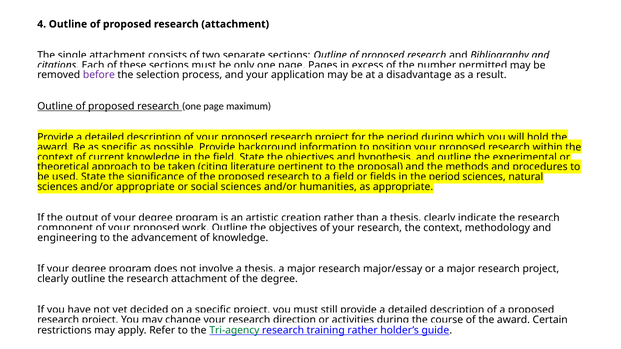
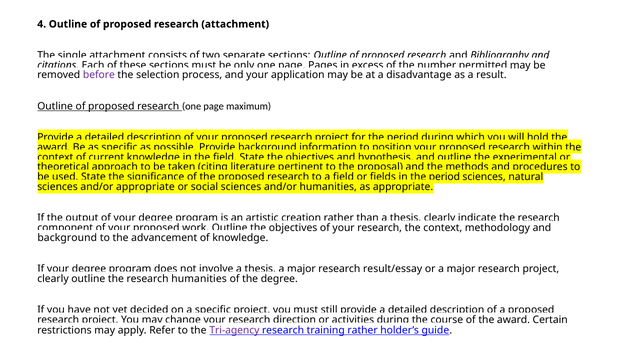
engineering at (67, 238): engineering -> background
major/essay: major/essay -> result/essay
the research attachment: attachment -> humanities
Tri-agency colour: green -> purple
